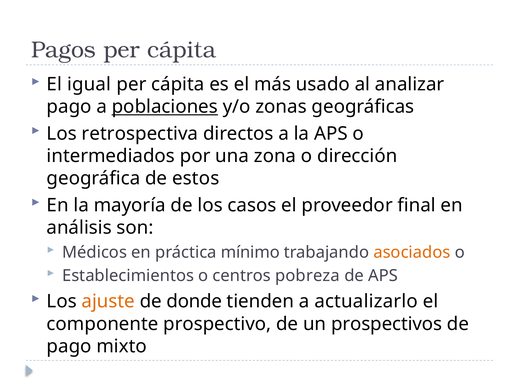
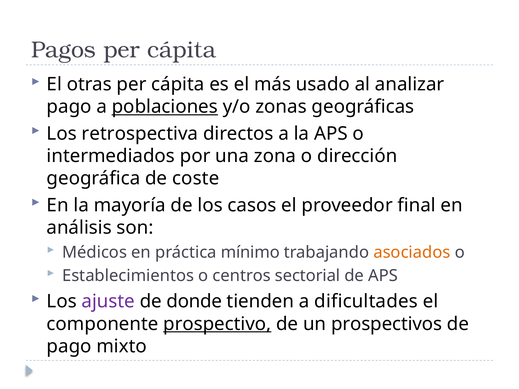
igual: igual -> otras
estos: estos -> coste
pobreza: pobreza -> sectorial
ajuste colour: orange -> purple
actualizarlo: actualizarlo -> dificultades
prospectivo underline: none -> present
